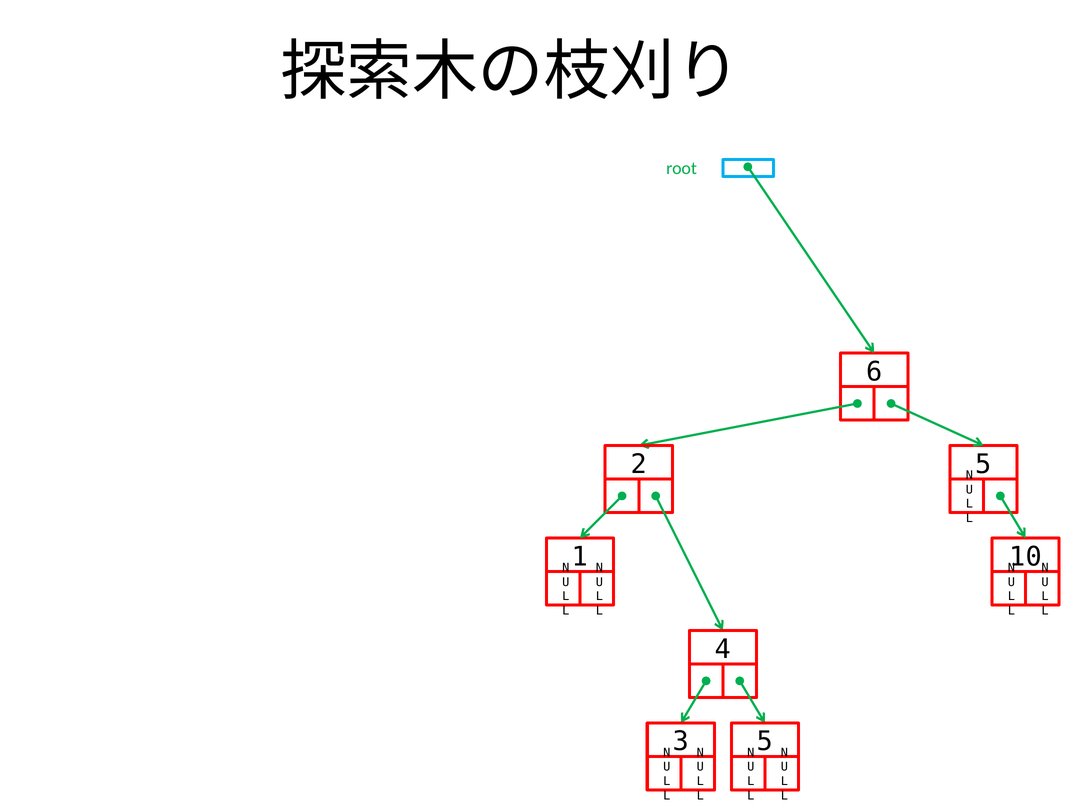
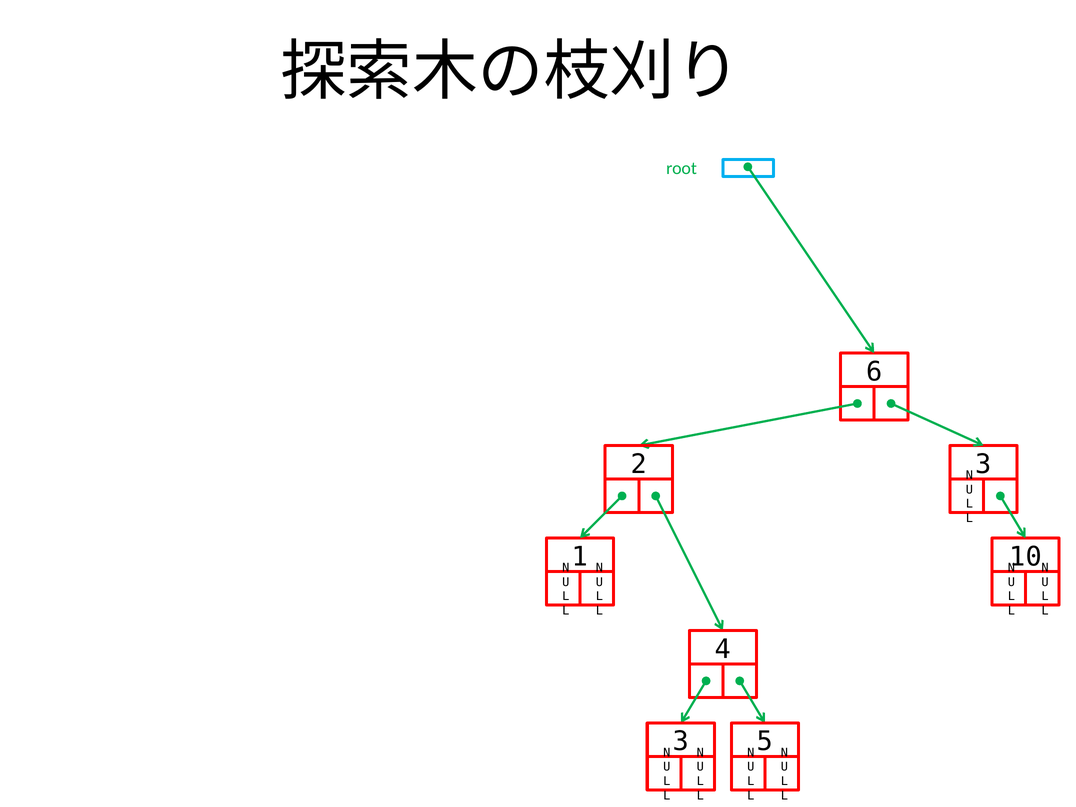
2 5: 5 -> 3
